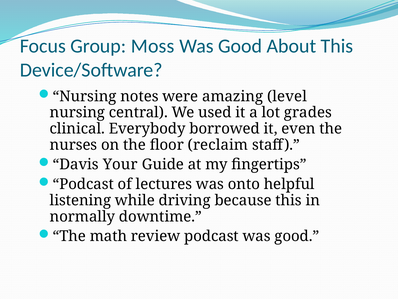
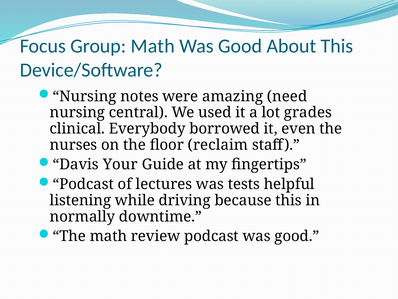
Group Moss: Moss -> Math
level: level -> need
onto: onto -> tests
